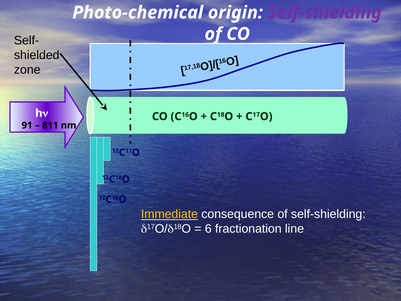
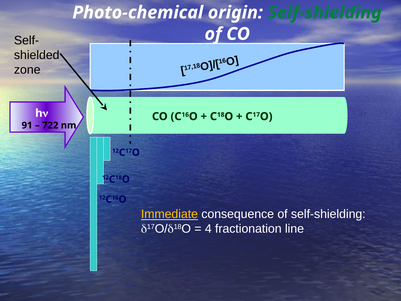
Self-shielding at (325, 13) colour: purple -> green
811: 811 -> 722
6: 6 -> 4
